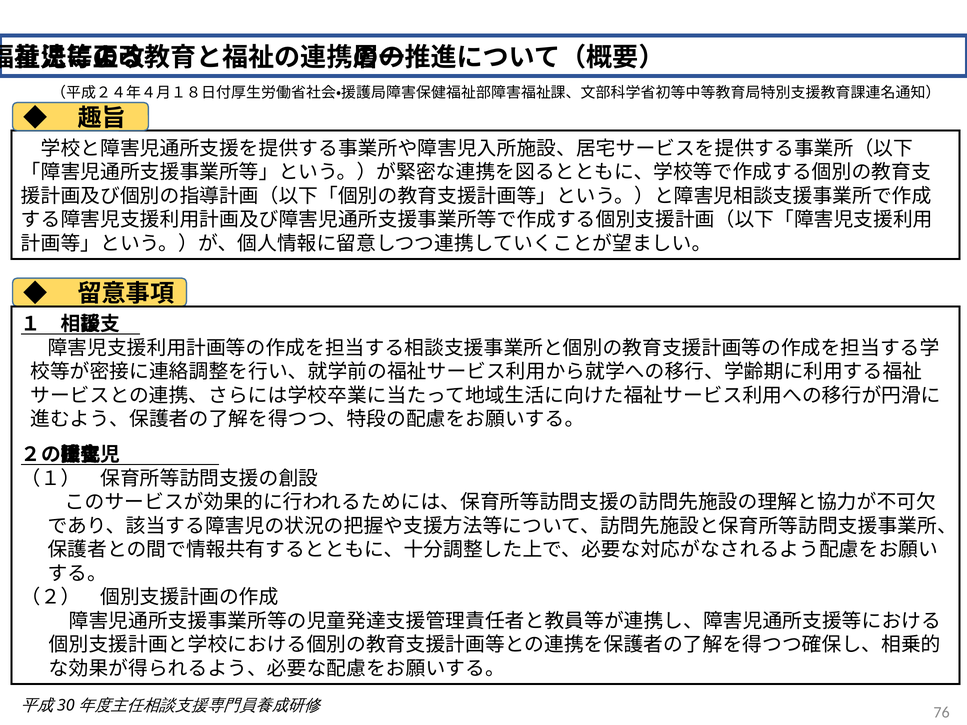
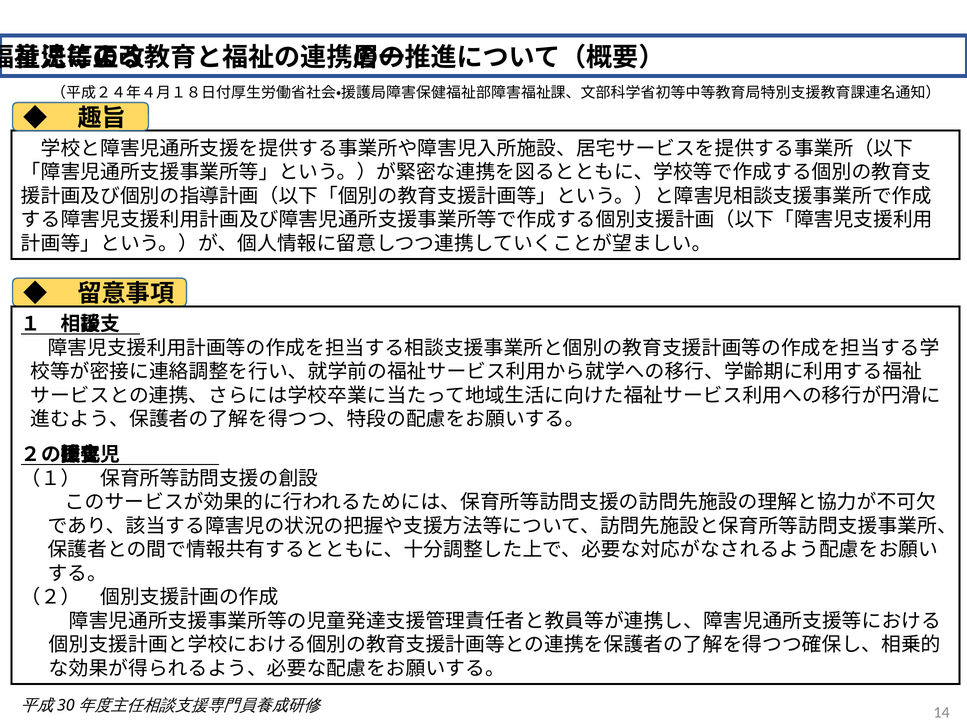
76: 76 -> 14
